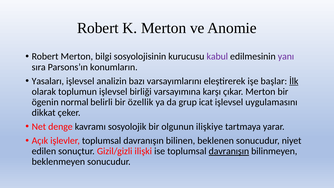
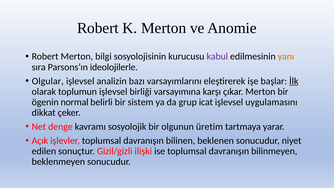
yanı colour: purple -> orange
konumların: konumların -> ideolojilerle
Yasaları: Yasaları -> Olgular
özellik: özellik -> sistem
ilişkiye: ilişkiye -> üretim
davranışın at (229, 151) underline: present -> none
